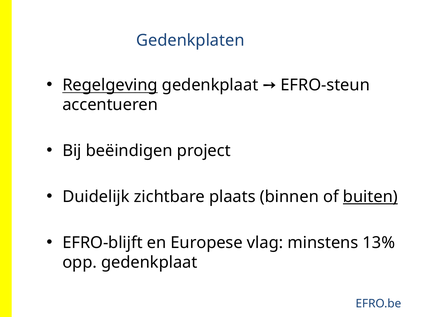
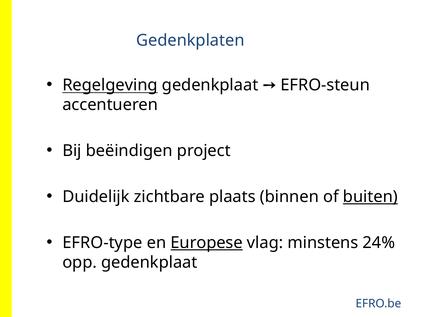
EFRO-blijft: EFRO-blijft -> EFRO-type
Europese underline: none -> present
13%: 13% -> 24%
